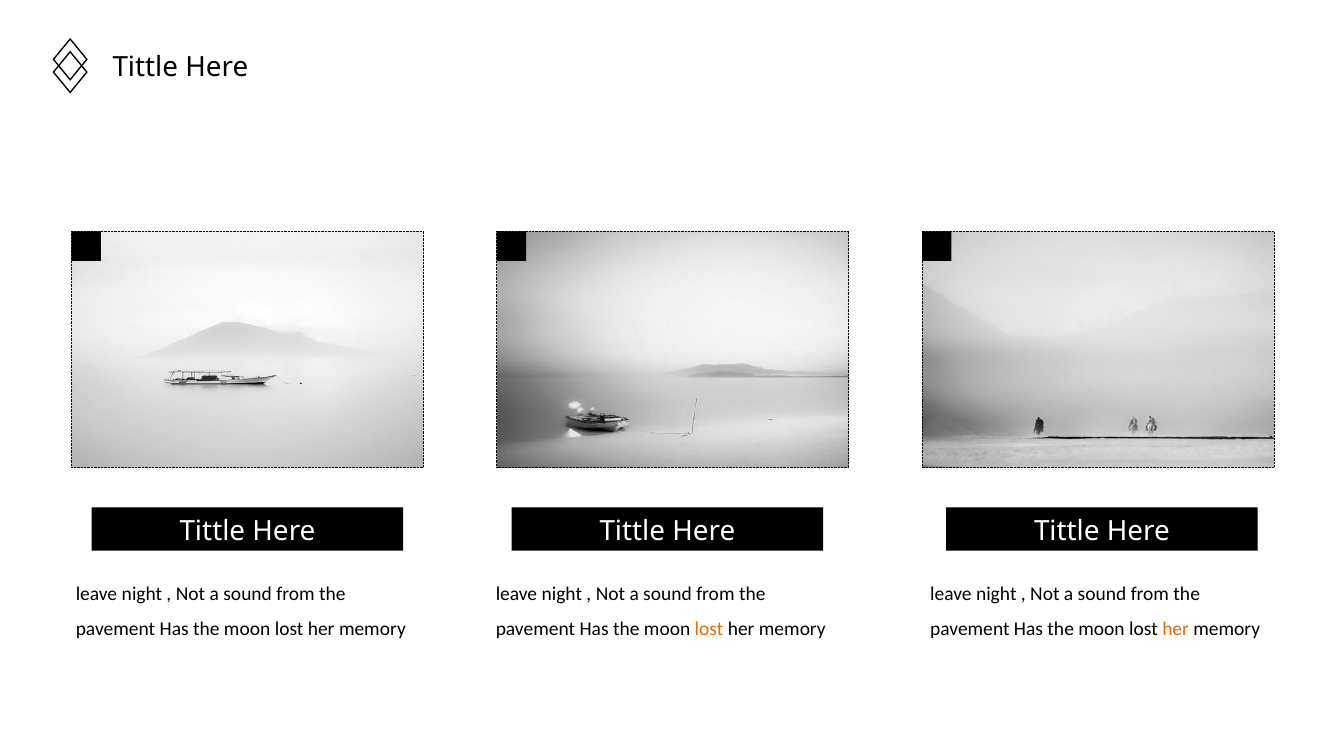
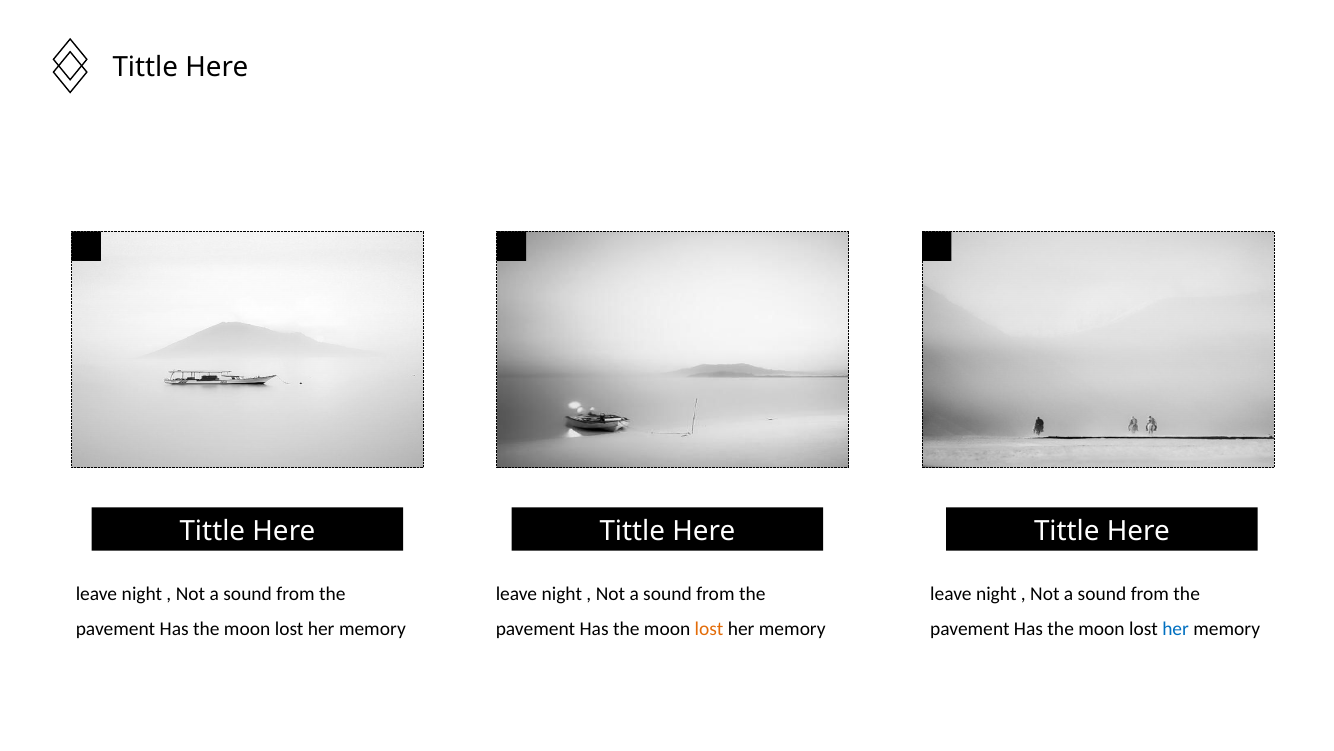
her at (1176, 629) colour: orange -> blue
